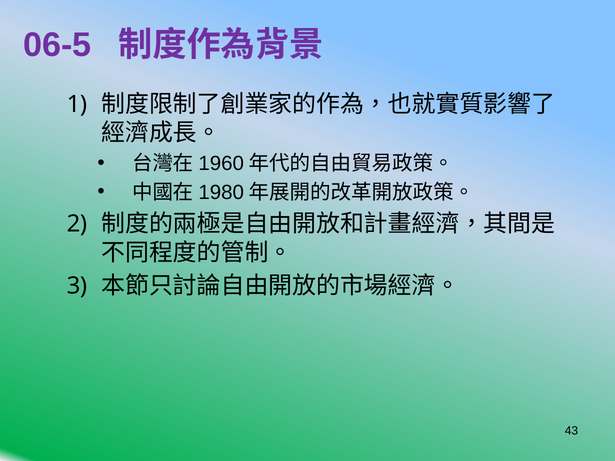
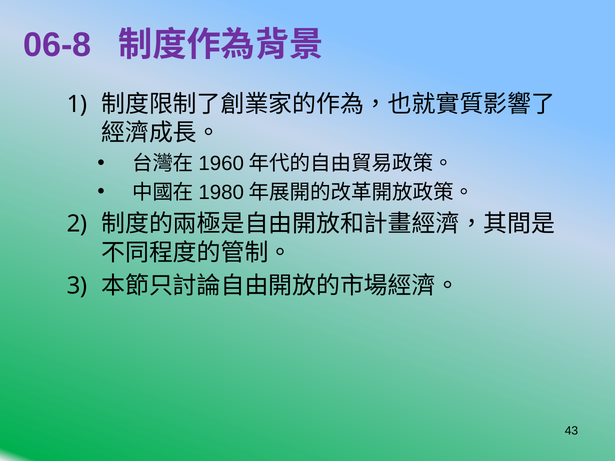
06-5: 06-5 -> 06-8
